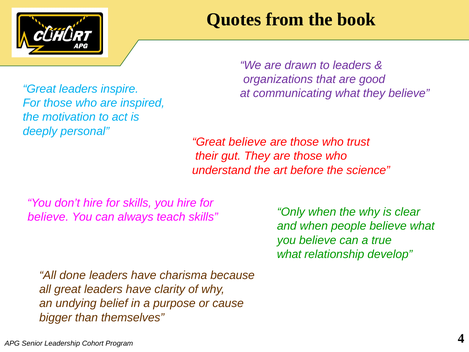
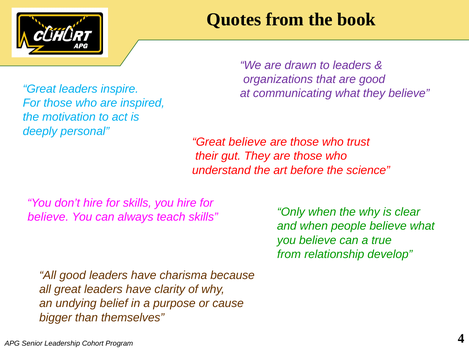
what at (289, 254): what -> from
All done: done -> good
